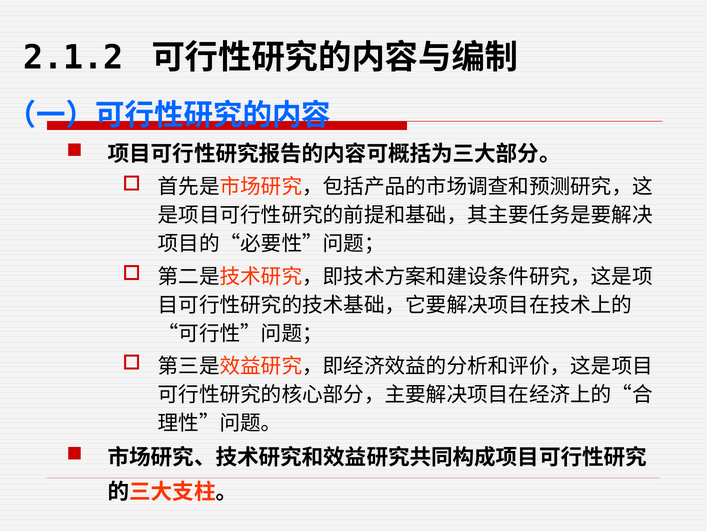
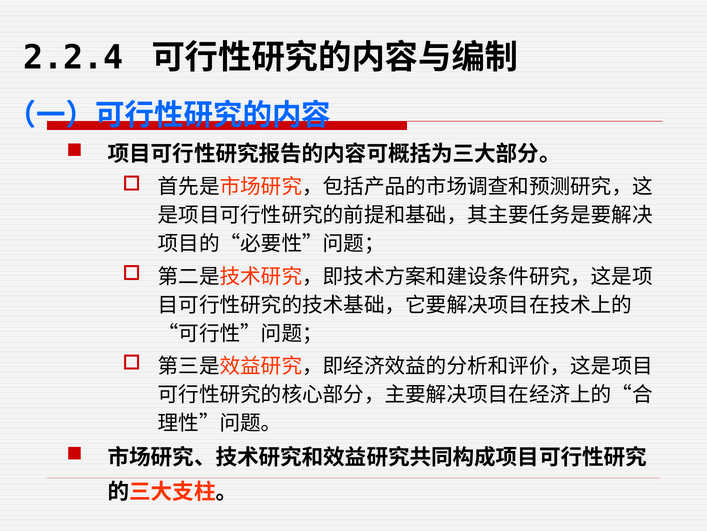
2.1.2: 2.1.2 -> 2.2.4
